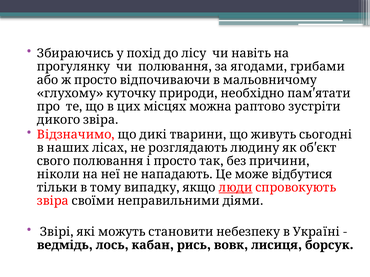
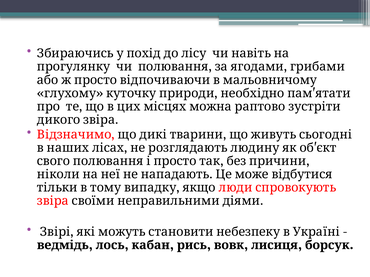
люди underline: present -> none
